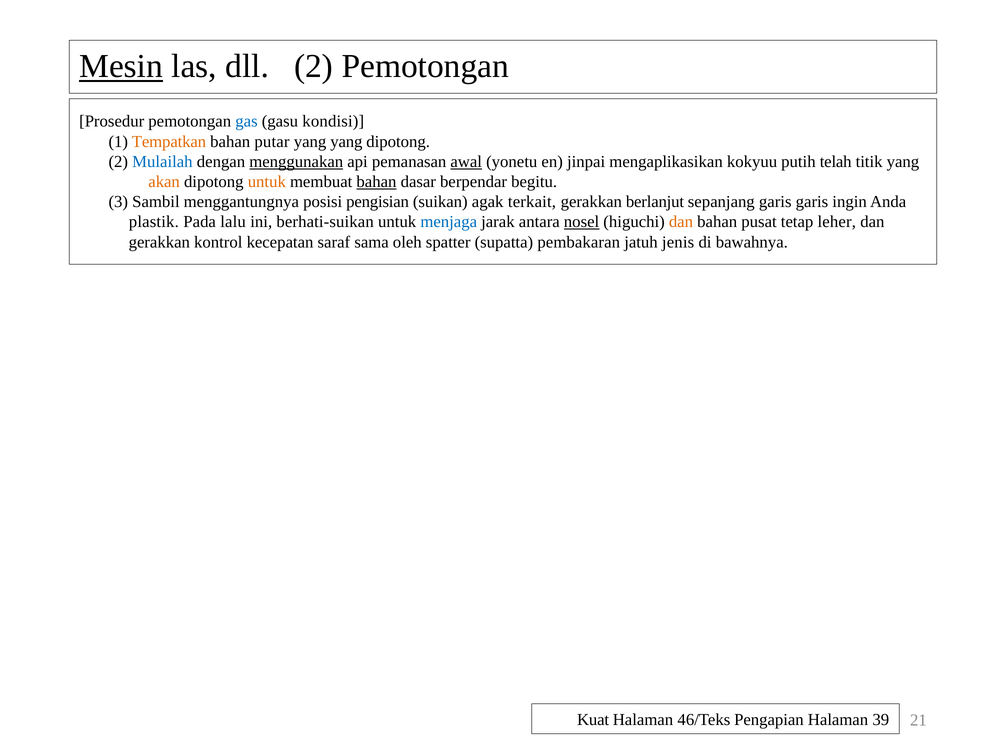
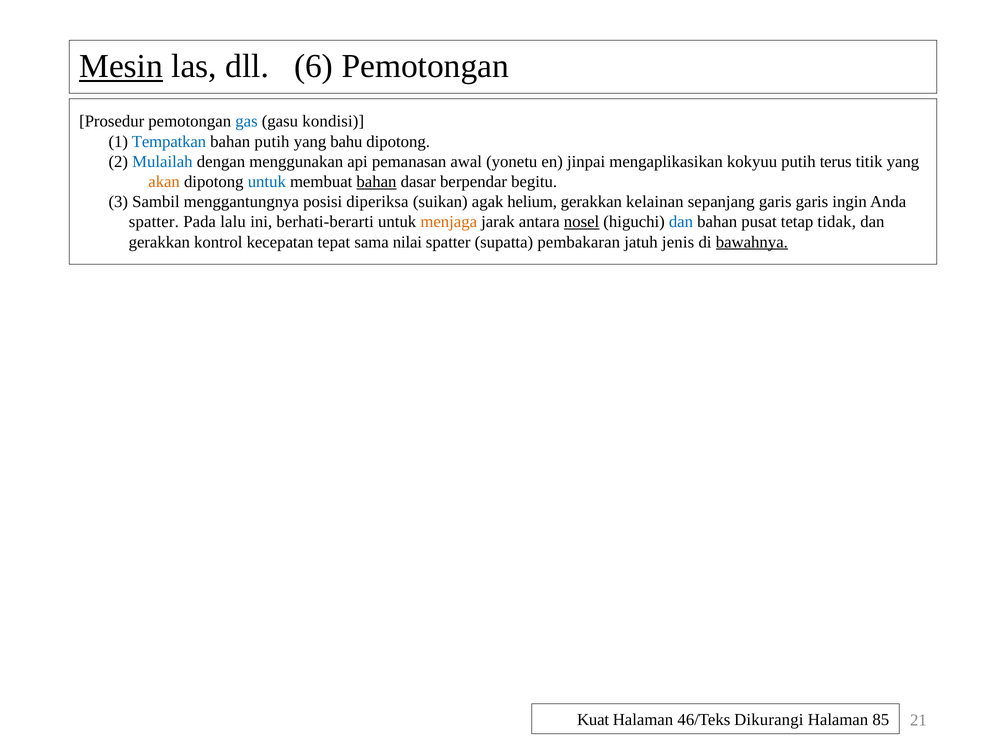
dll 2: 2 -> 6
Tempatkan colour: orange -> blue
bahan putar: putar -> putih
yang yang: yang -> bahu
menggunakan underline: present -> none
awal underline: present -> none
telah: telah -> terus
untuk at (267, 182) colour: orange -> blue
pengisian: pengisian -> diperiksa
terkait: terkait -> helium
berlanjut: berlanjut -> kelainan
plastik at (154, 222): plastik -> spatter
berhati-suikan: berhati-suikan -> berhati-berarti
menjaga colour: blue -> orange
dan at (681, 222) colour: orange -> blue
leher: leher -> tidak
saraf: saraf -> tepat
oleh: oleh -> nilai
bawahnya underline: none -> present
Pengapian: Pengapian -> Dikurangi
39: 39 -> 85
